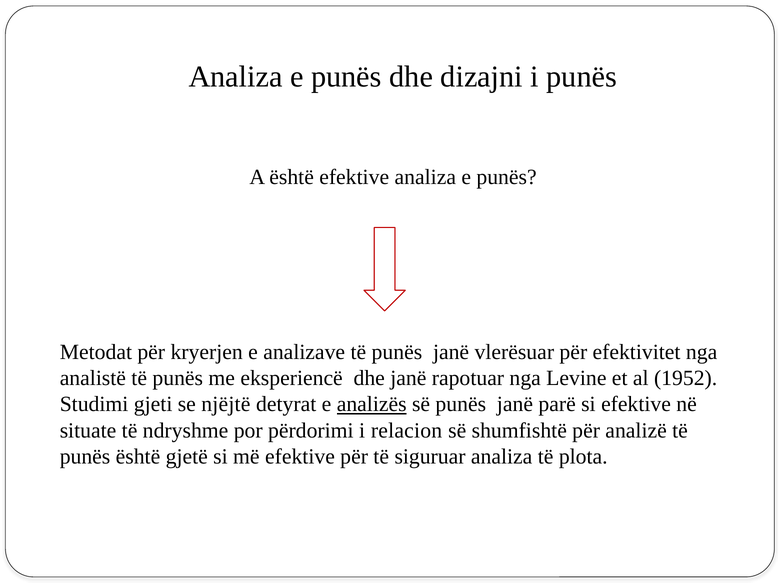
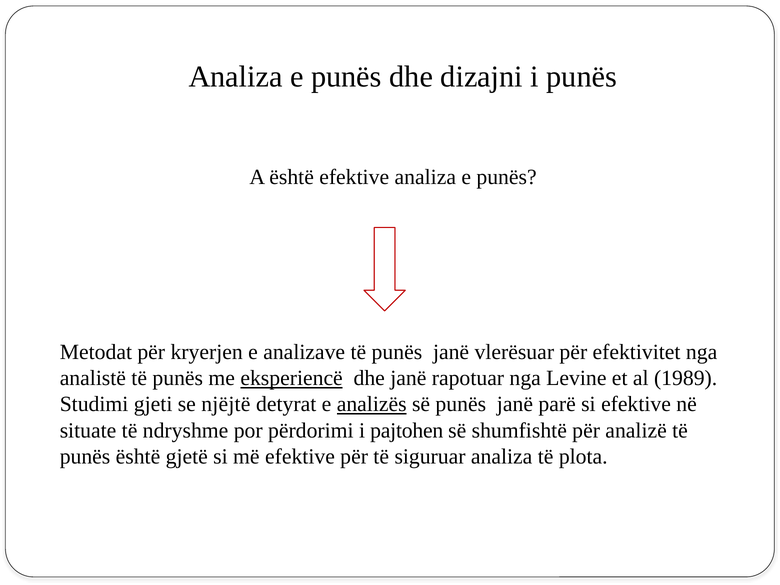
eksperiencë underline: none -> present
1952: 1952 -> 1989
relacion: relacion -> pajtohen
